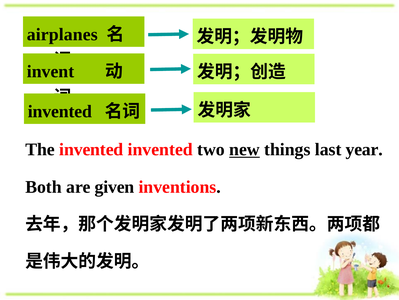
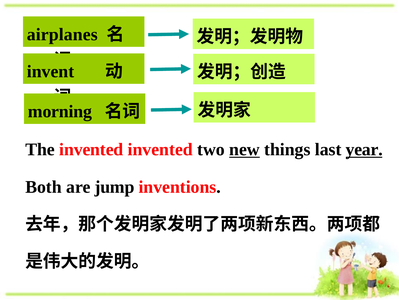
invented at (60, 111): invented -> morning
year underline: none -> present
given: given -> jump
